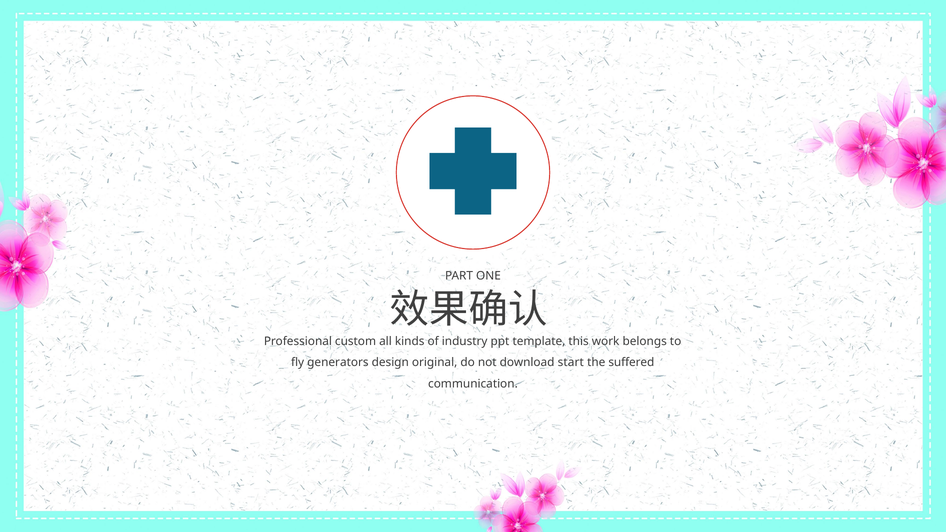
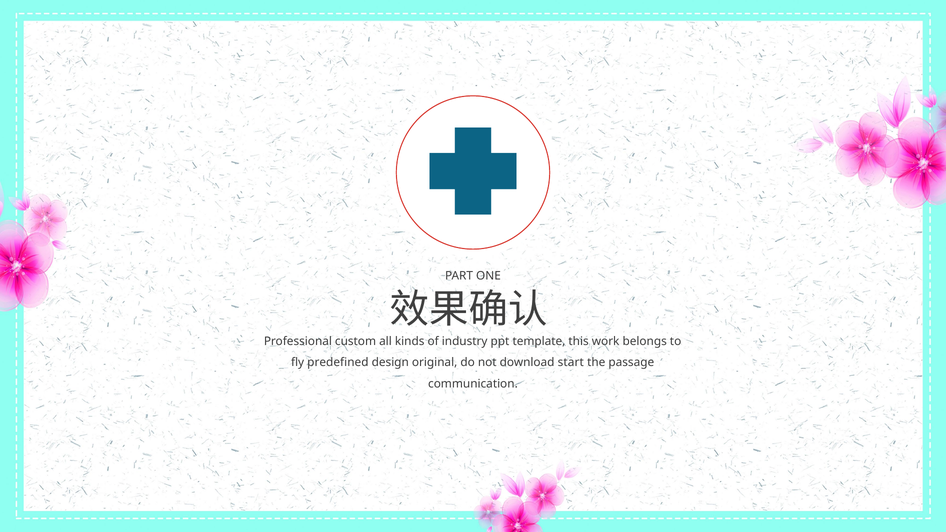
generators: generators -> predefined
suffered: suffered -> passage
